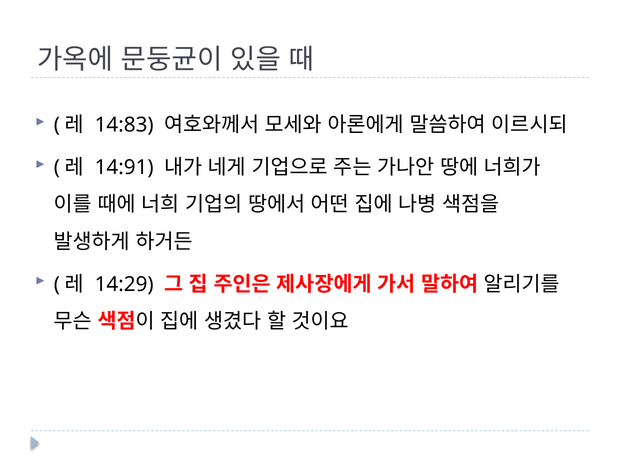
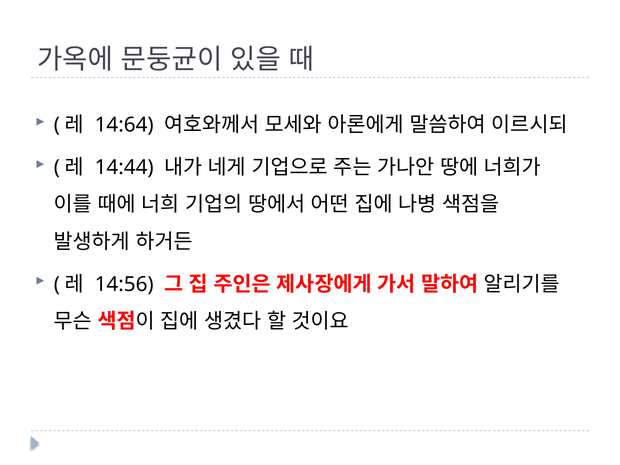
14:83: 14:83 -> 14:64
14:91: 14:91 -> 14:44
14:29: 14:29 -> 14:56
